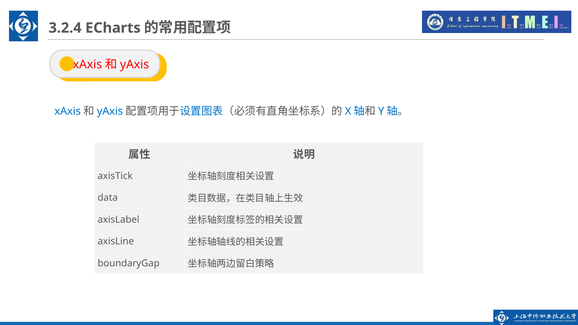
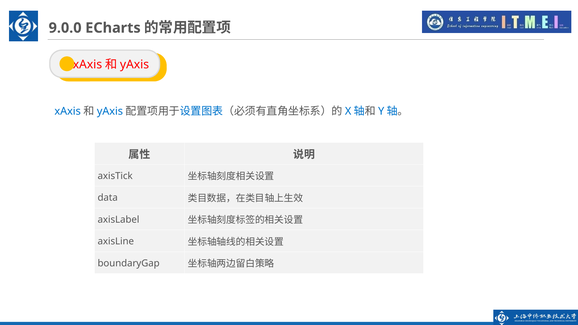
3.2.4: 3.2.4 -> 9.0.0
